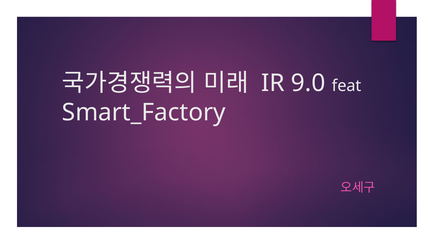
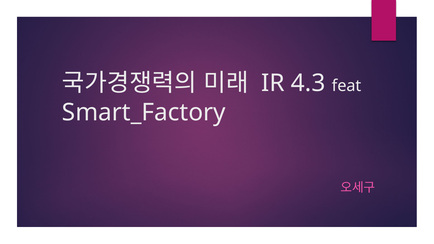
9.0: 9.0 -> 4.3
